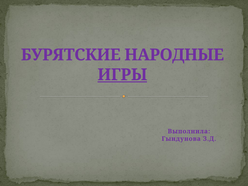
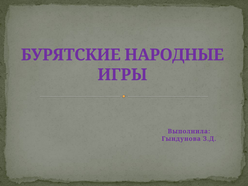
ИГРЫ underline: present -> none
